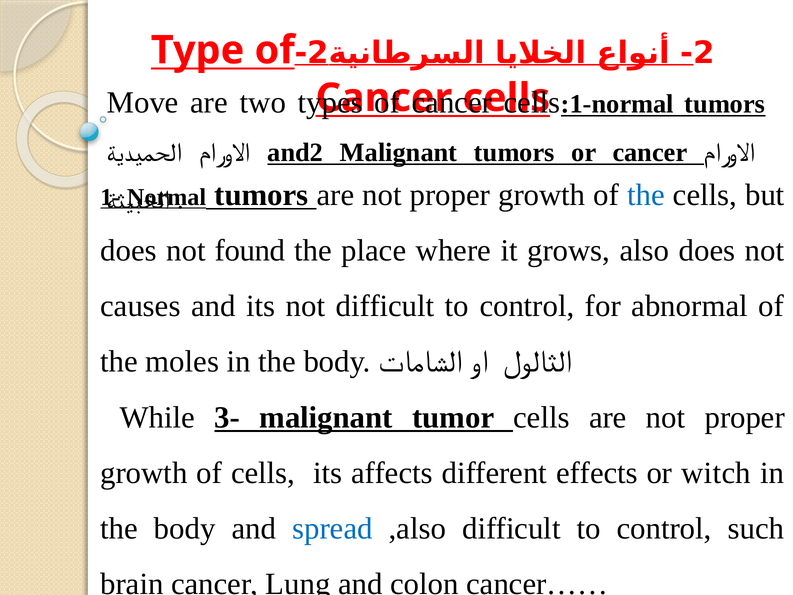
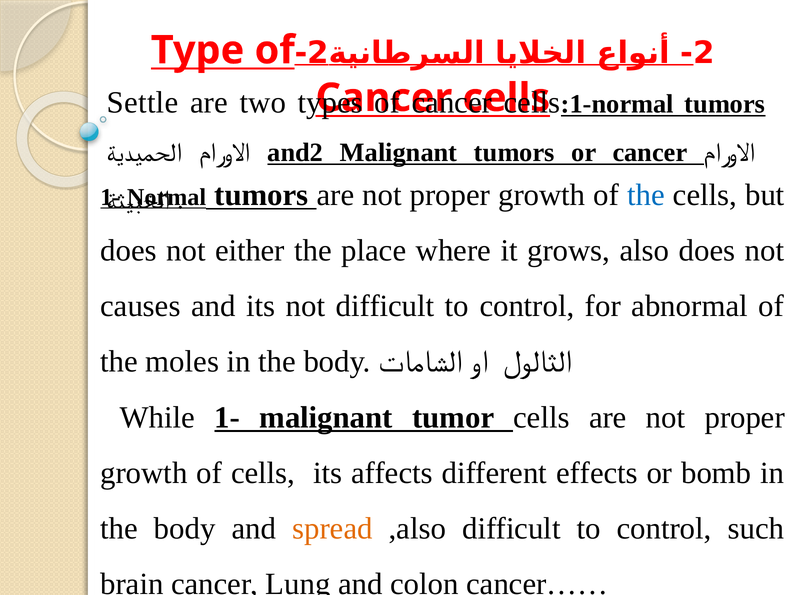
Move: Move -> Settle
found: found -> either
While 3-: 3- -> 1-
witch: witch -> bomb
spread colour: blue -> orange
